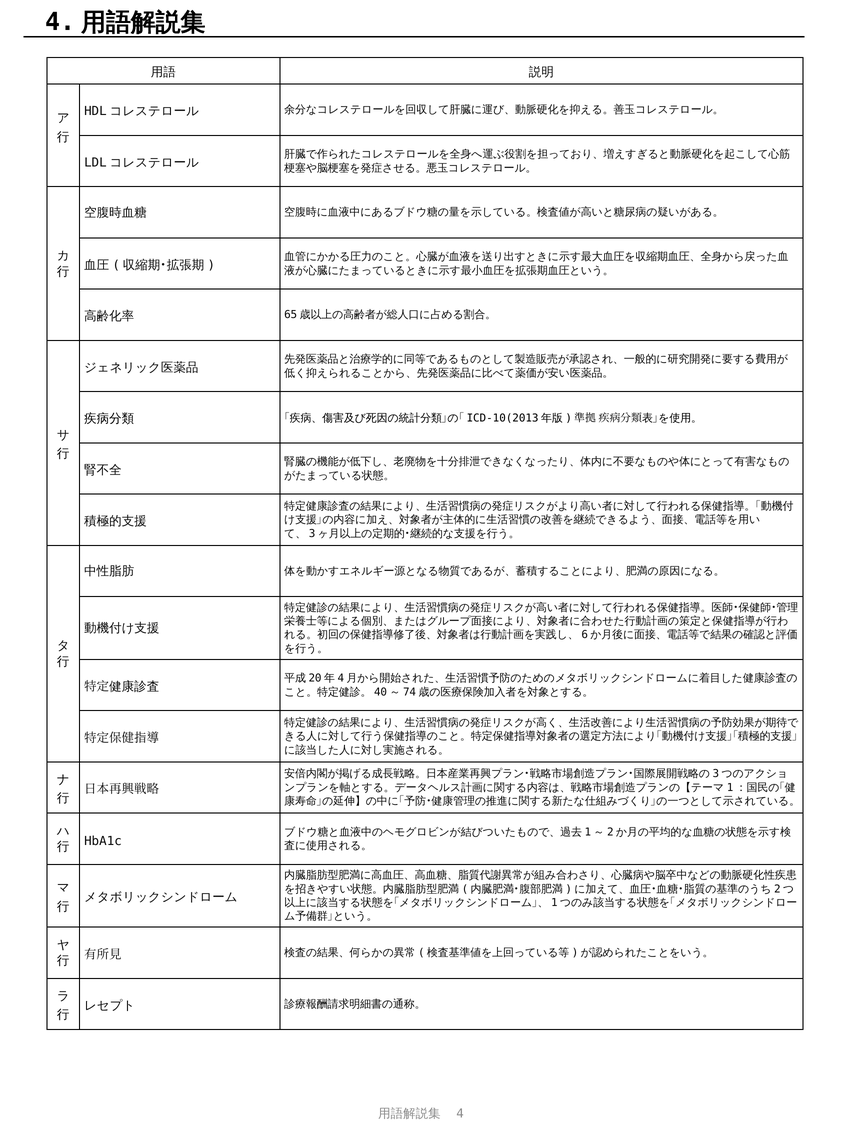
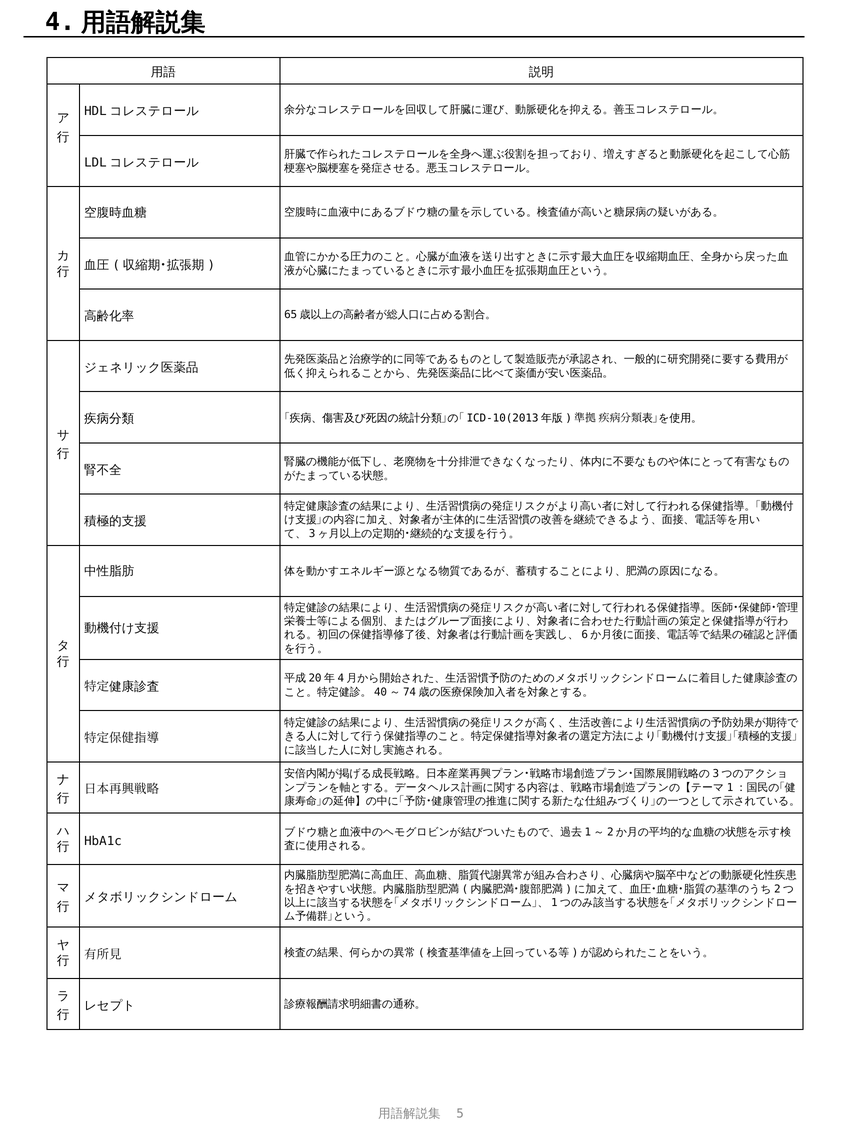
4: 4 -> 5
